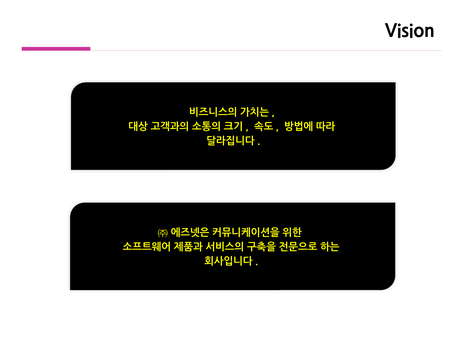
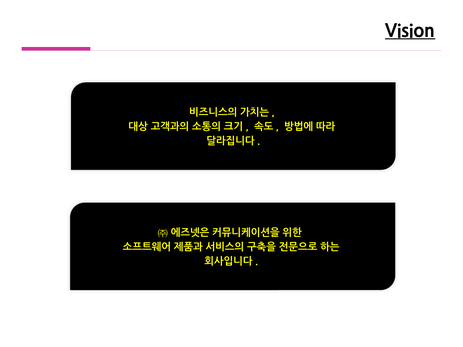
Vision underline: none -> present
